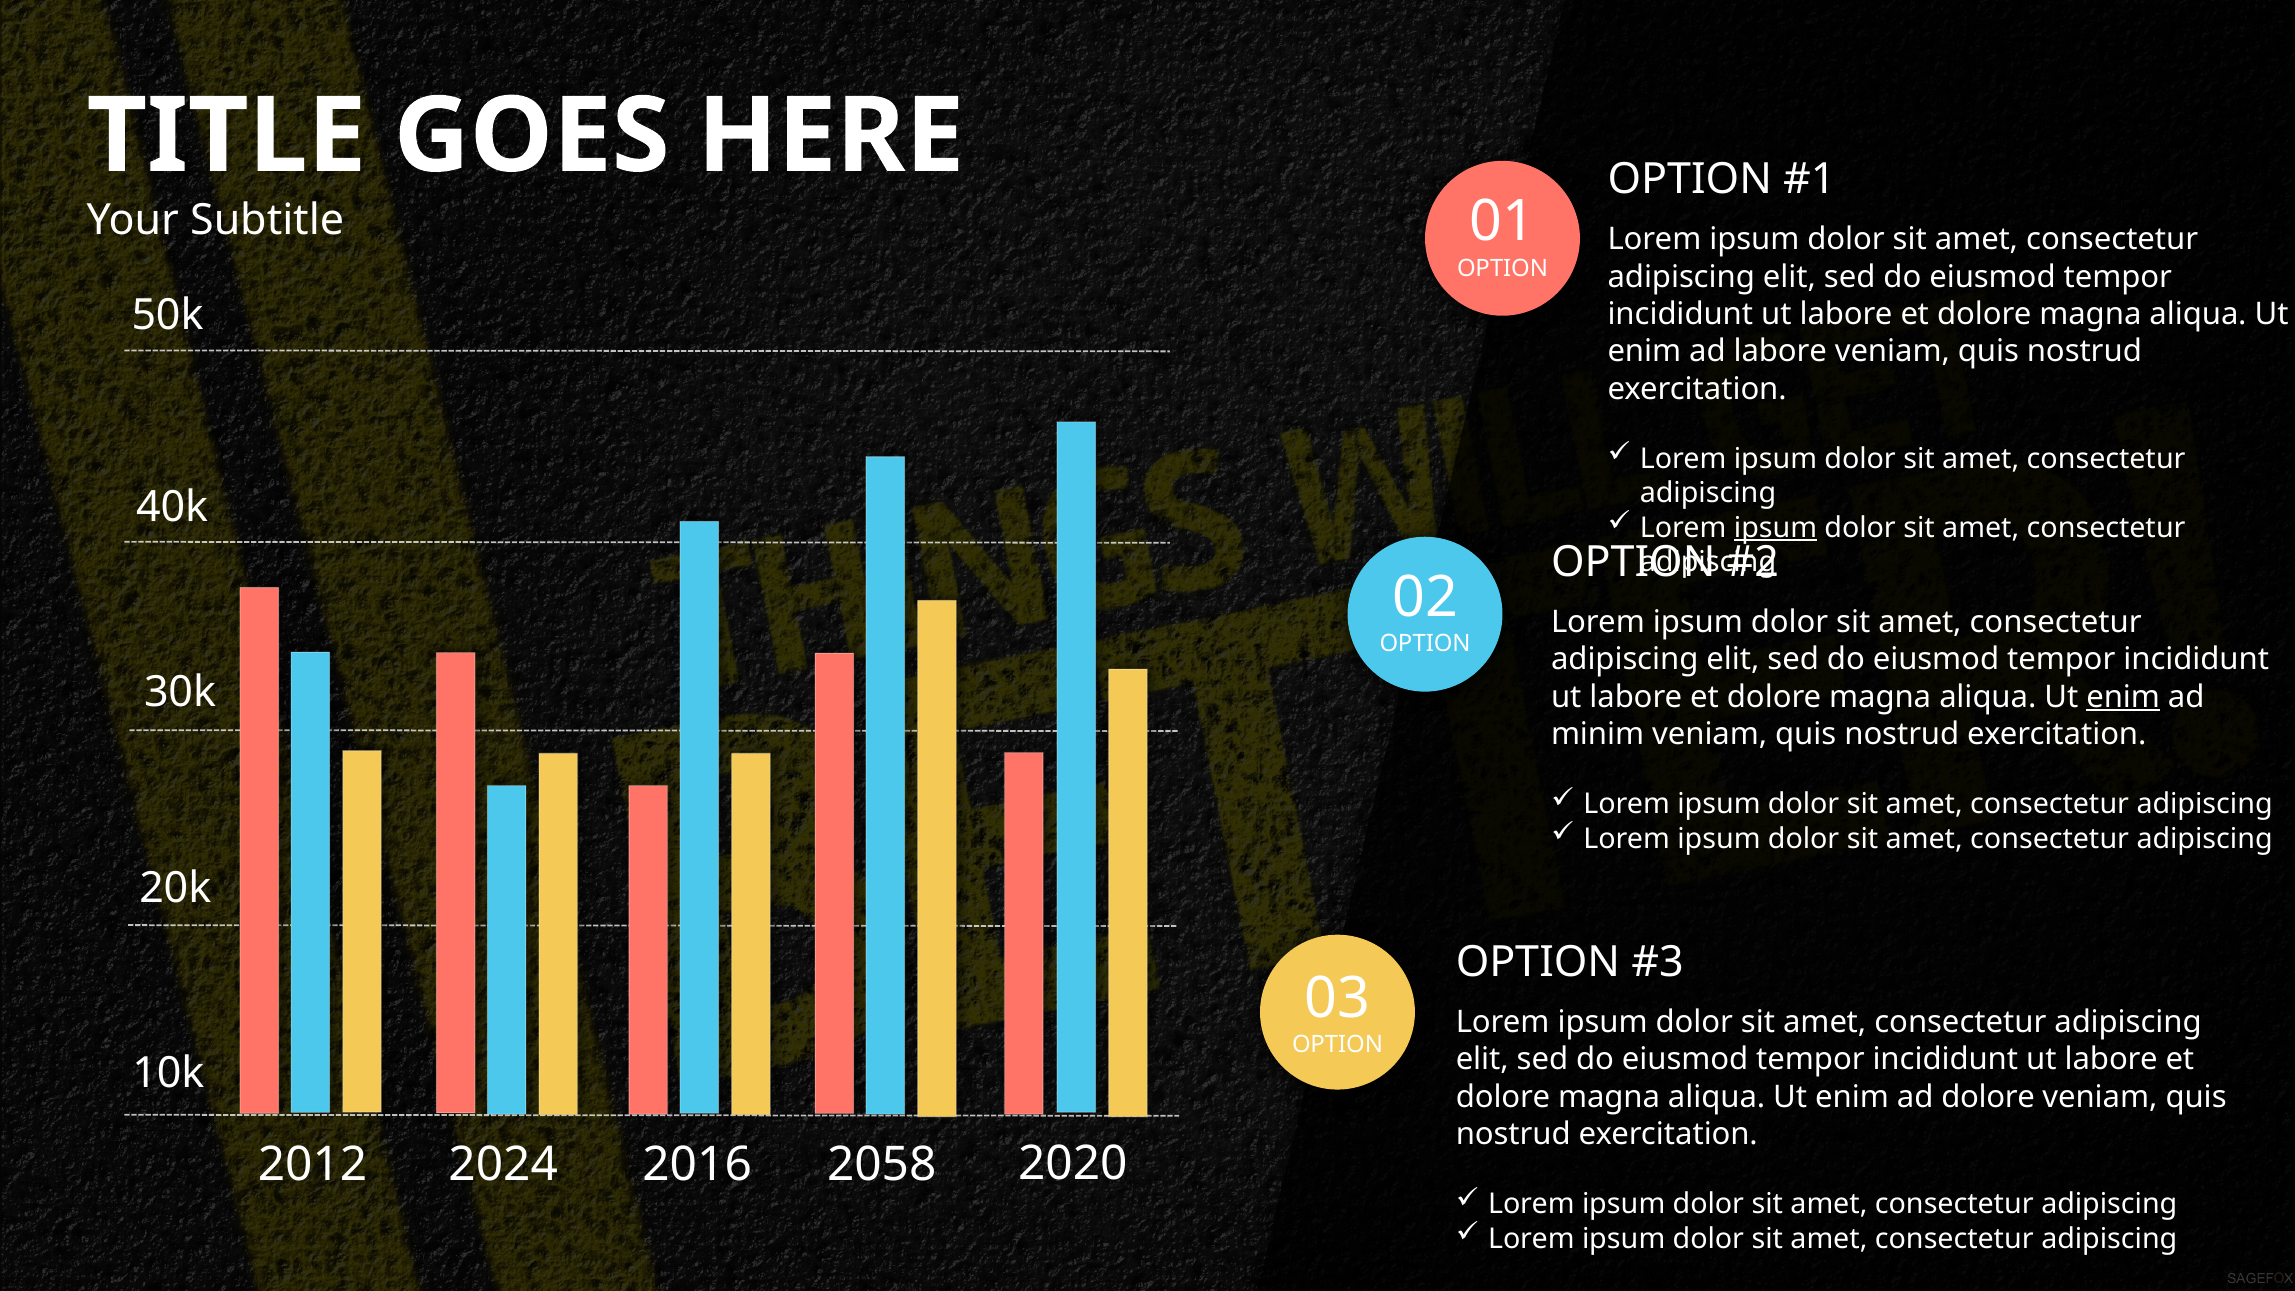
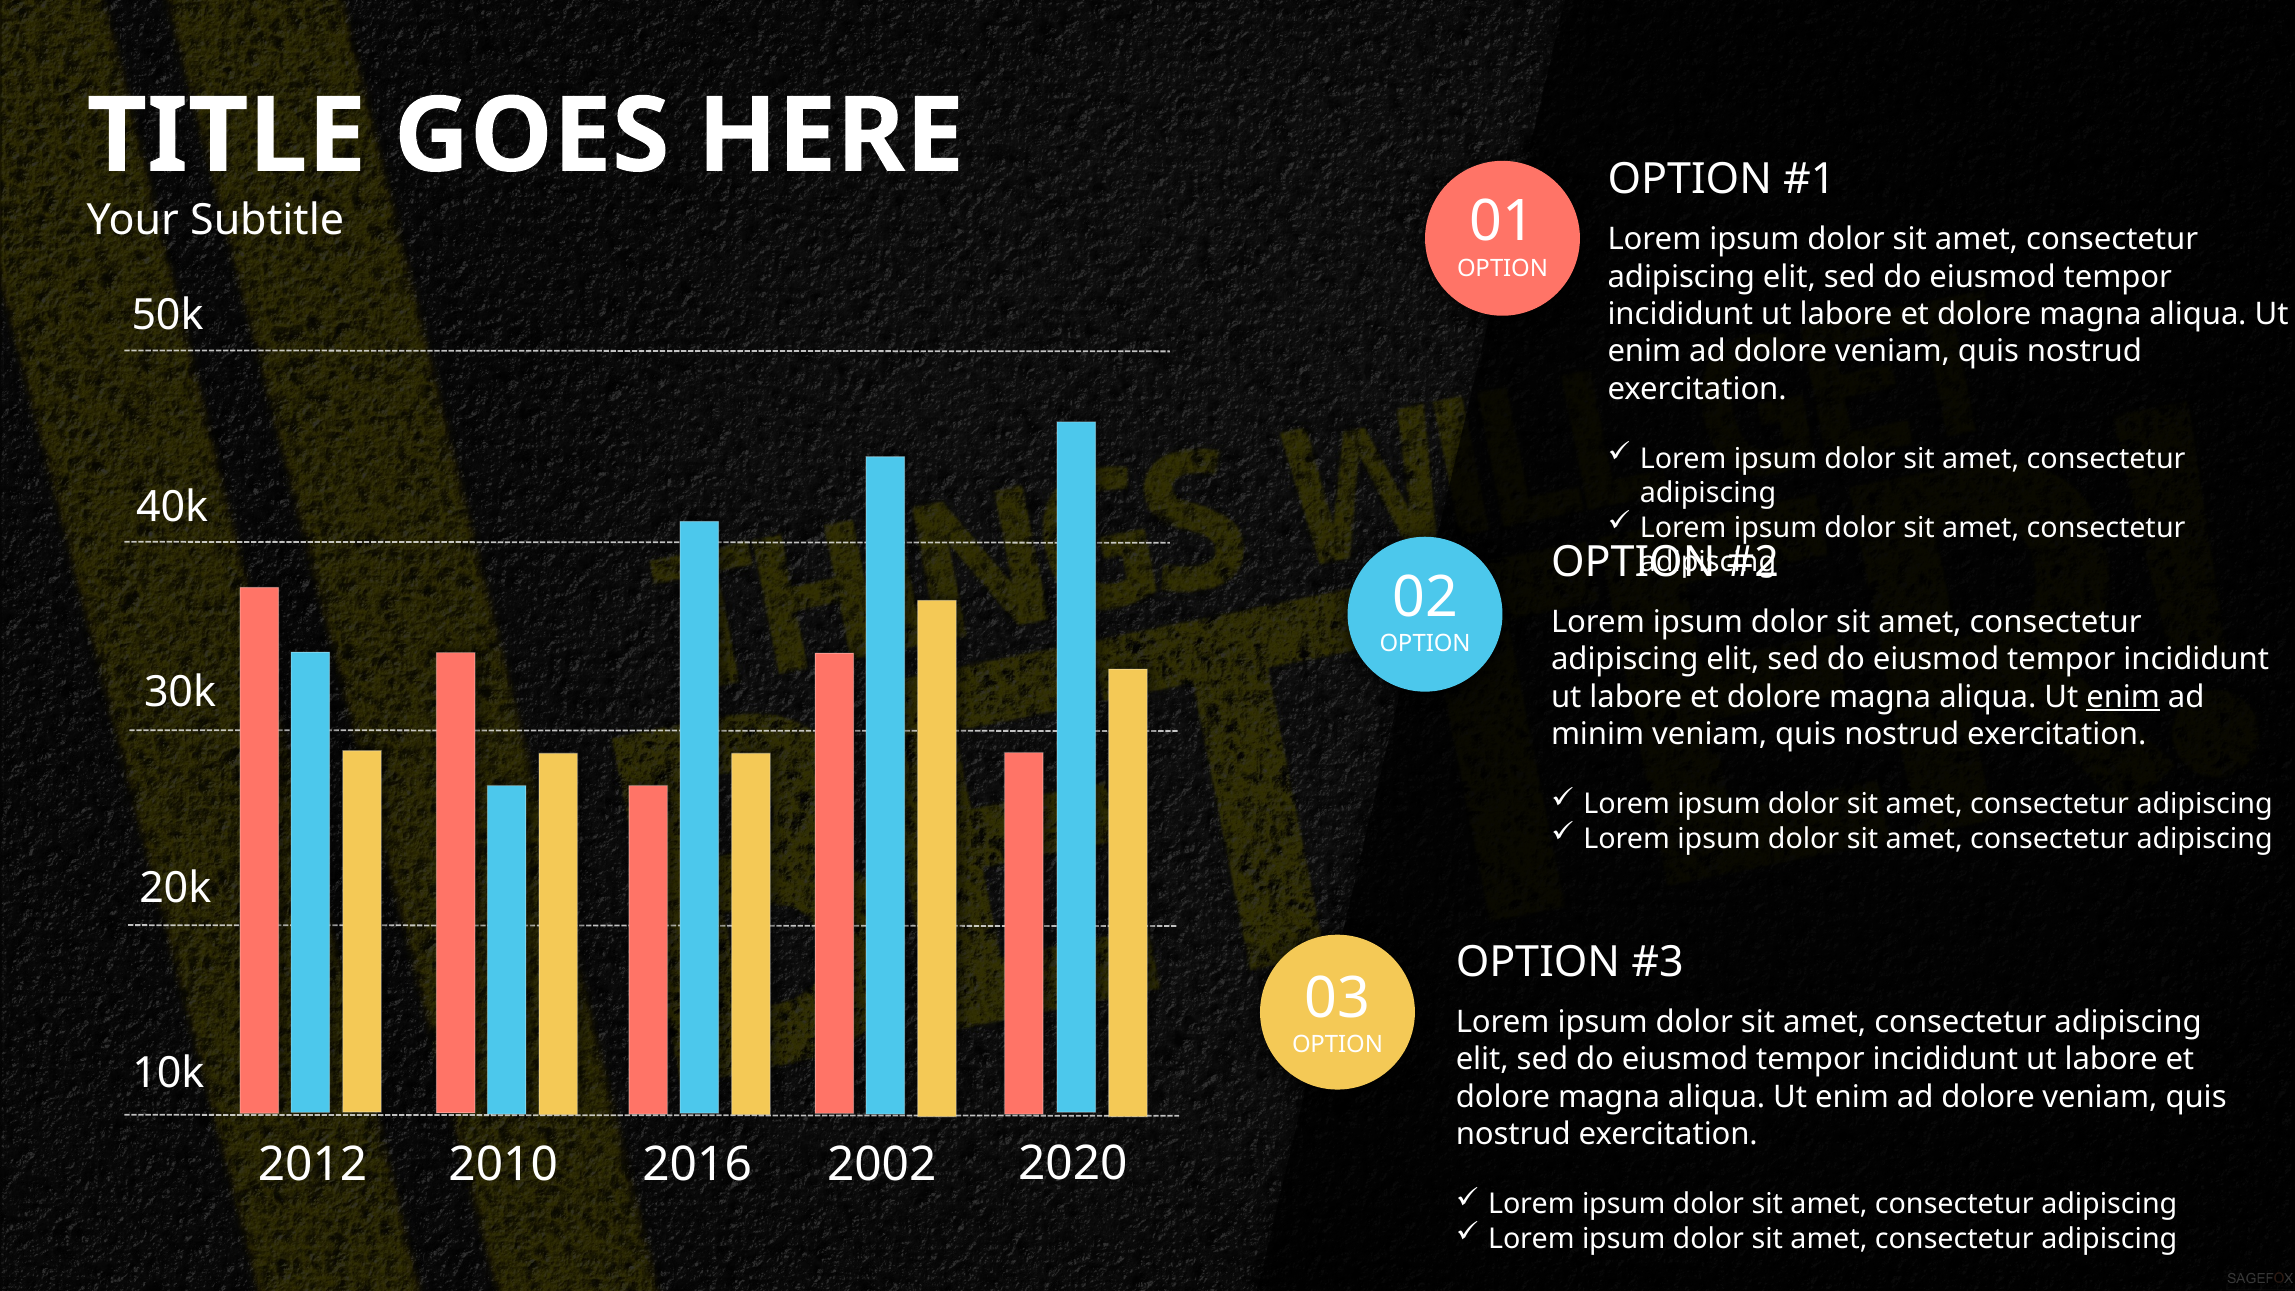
labore at (1780, 352): labore -> dolore
ipsum at (1776, 528) underline: present -> none
2024: 2024 -> 2010
2058: 2058 -> 2002
